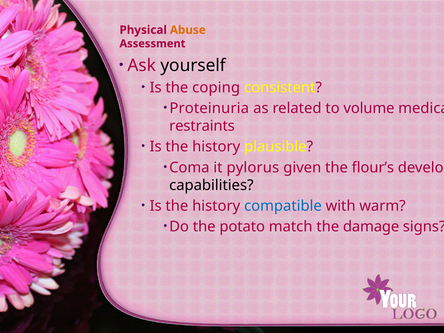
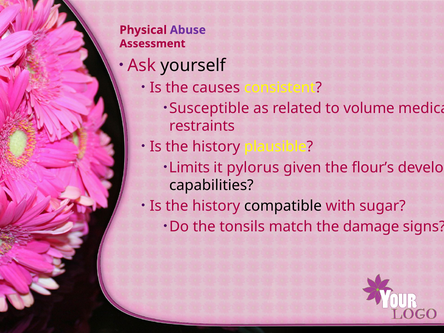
Abuse colour: orange -> purple
coping: coping -> causes
Proteinuria: Proteinuria -> Susceptible
Coma: Coma -> Limits
compatible colour: blue -> black
warm: warm -> sugar
potato: potato -> tonsils
